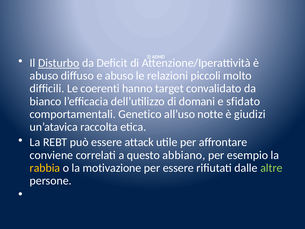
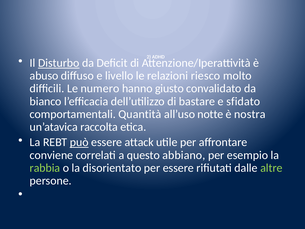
e abuso: abuso -> livello
piccoli: piccoli -> riesco
coerenti: coerenti -> numero
target: target -> giusto
domani: domani -> bastare
Genetico: Genetico -> Quantità
giudizi: giudizi -> nostra
può underline: none -> present
rabbia colour: yellow -> light green
motivazione: motivazione -> disorientato
